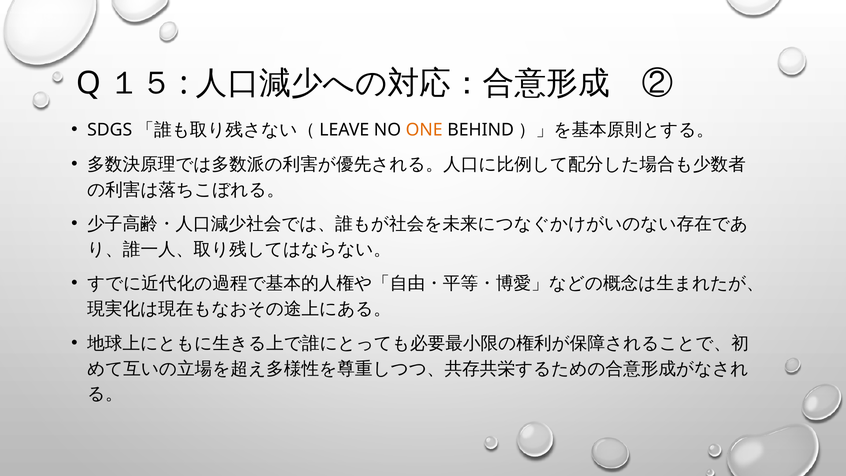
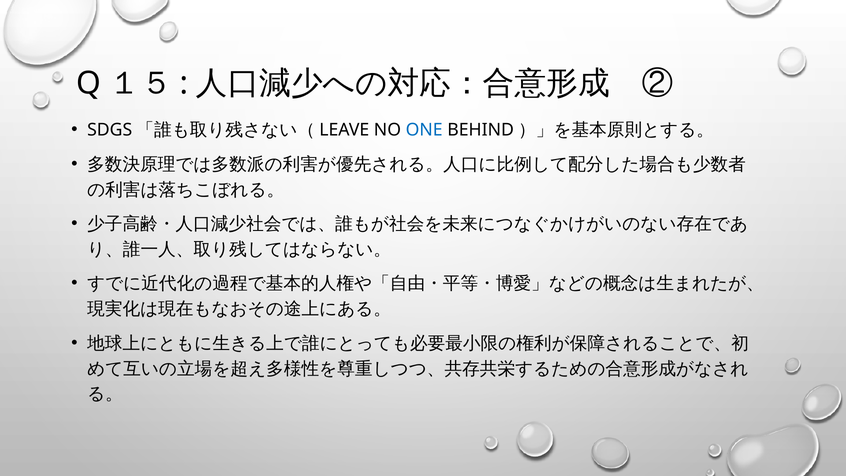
ONE colour: orange -> blue
